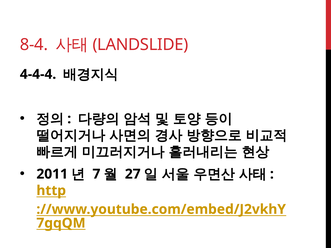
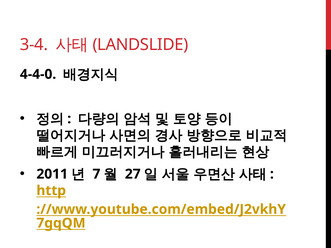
8-4: 8-4 -> 3-4
4-4-4: 4-4-4 -> 4-4-0
